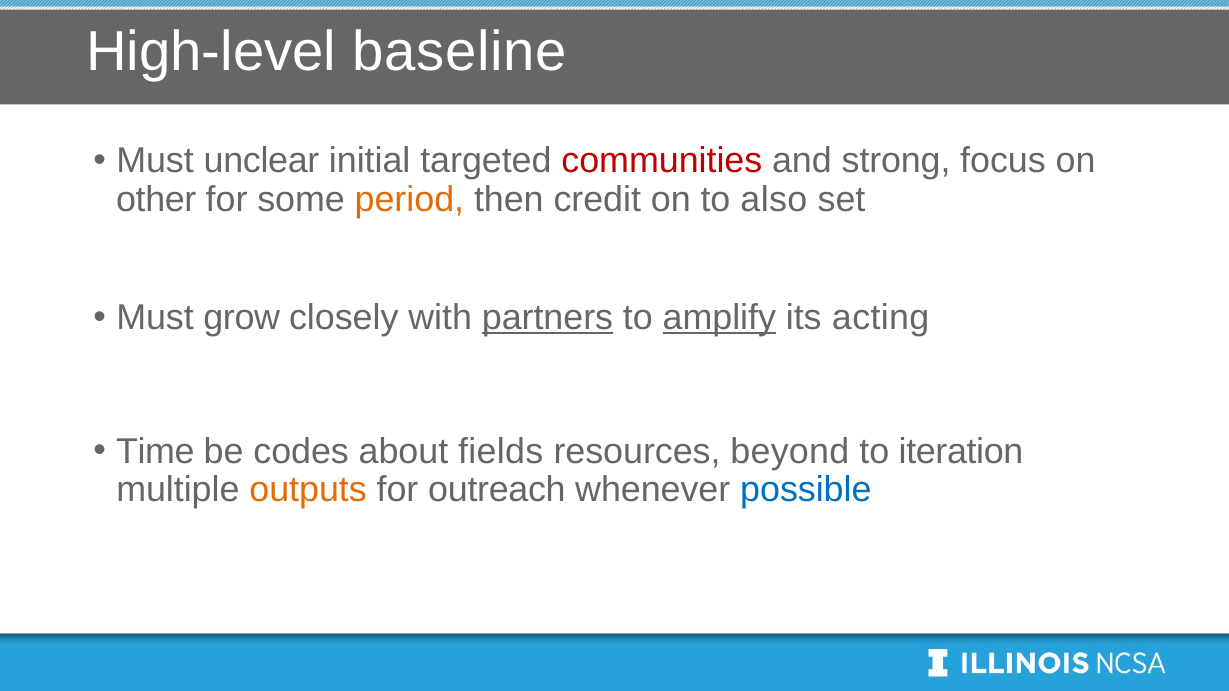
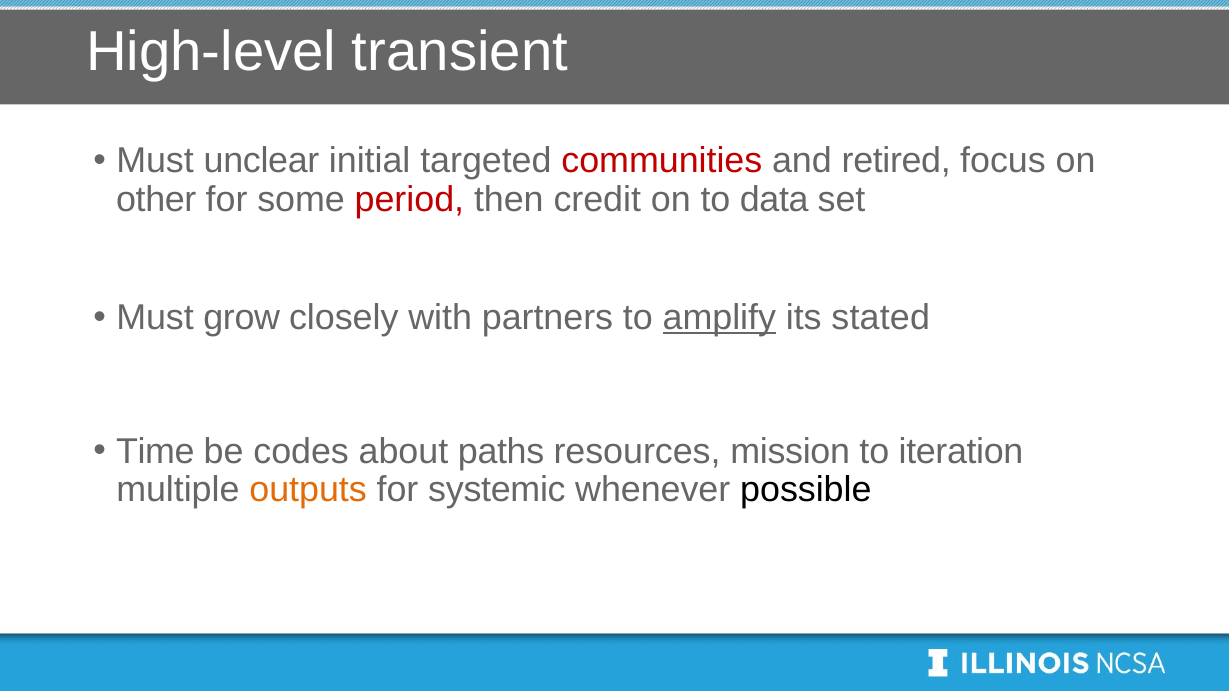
baseline: baseline -> transient
strong: strong -> retired
period colour: orange -> red
also: also -> data
partners underline: present -> none
acting: acting -> stated
fields: fields -> paths
beyond: beyond -> mission
outreach: outreach -> systemic
possible colour: blue -> black
